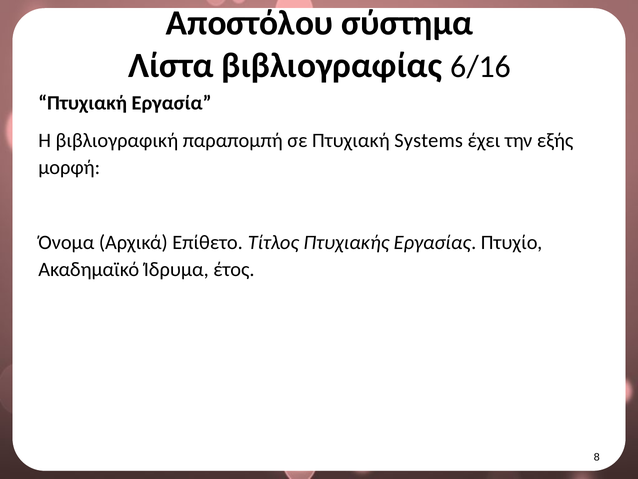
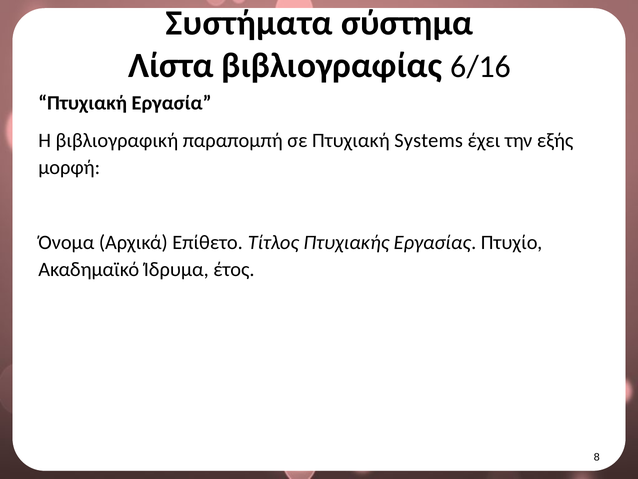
Αποστόλου: Αποστόλου -> Συστήματα
